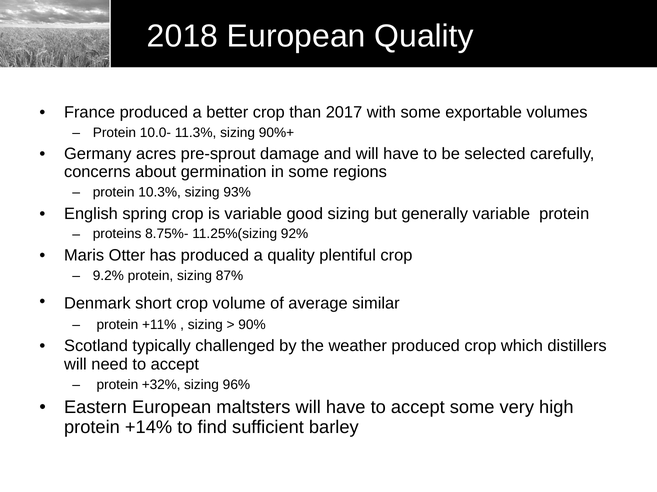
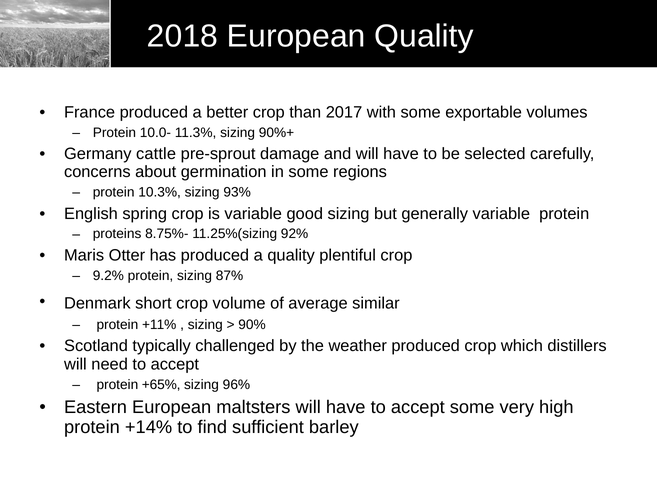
acres: acres -> cattle
+32%: +32% -> +65%
